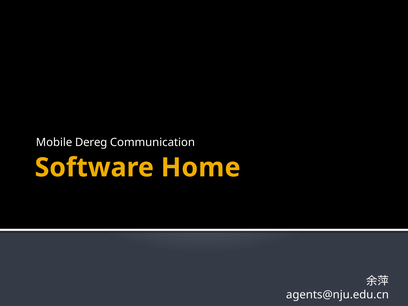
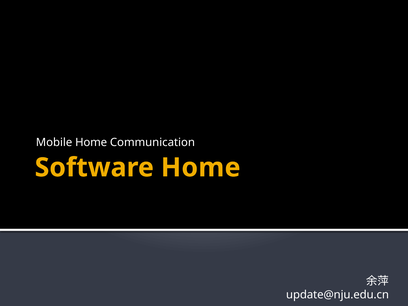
Mobile Dereg: Dereg -> Home
agents@nju.edu.cn: agents@nju.edu.cn -> update@nju.edu.cn
